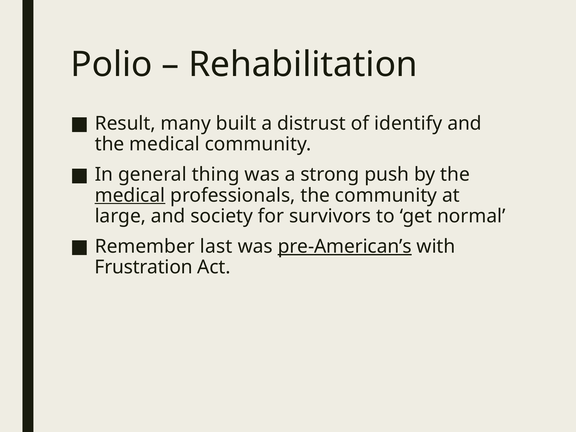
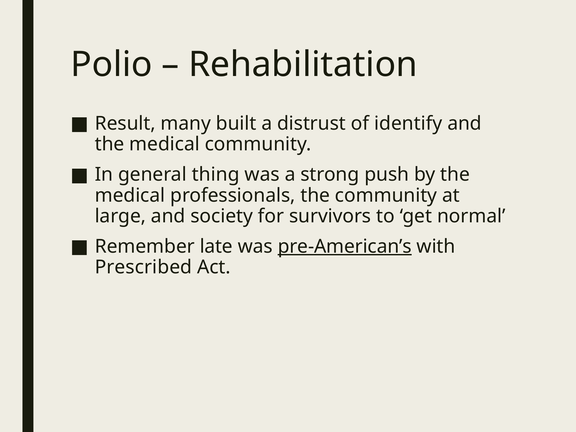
medical at (130, 195) underline: present -> none
last: last -> late
Frustration: Frustration -> Prescribed
